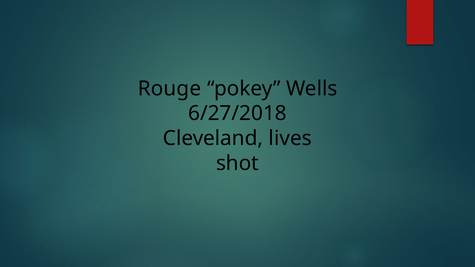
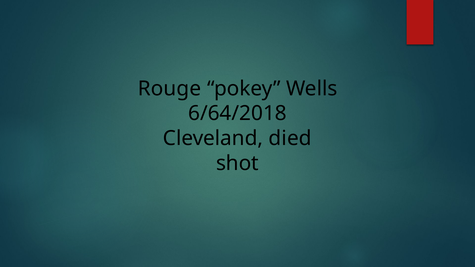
6/27/2018: 6/27/2018 -> 6/64/2018
lives: lives -> died
